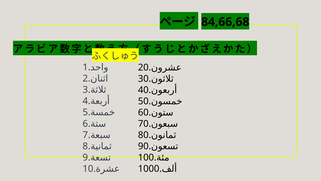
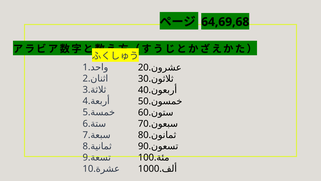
84,66,68: 84,66,68 -> 64,69,68
